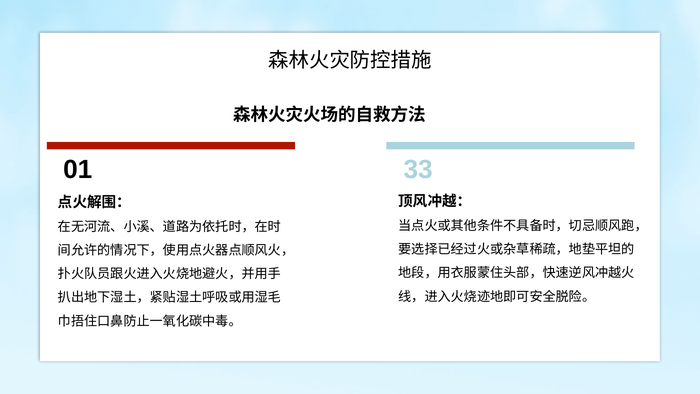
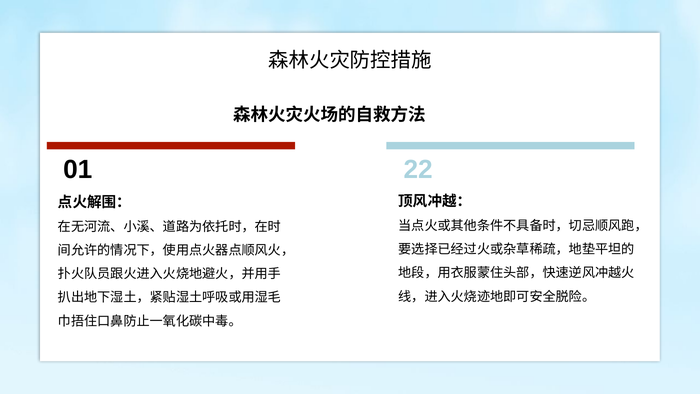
33: 33 -> 22
